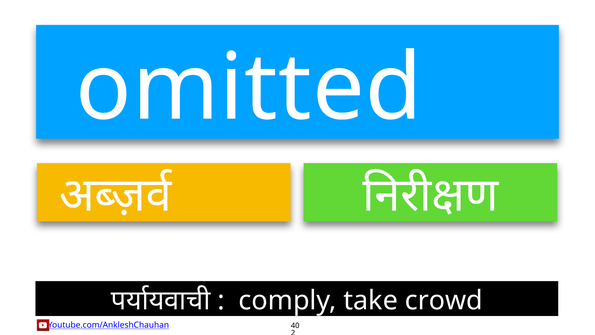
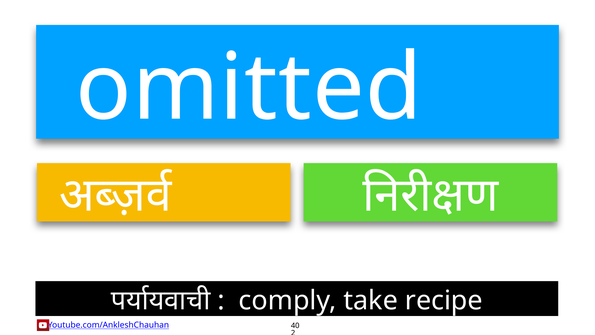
crowd: crowd -> recipe
